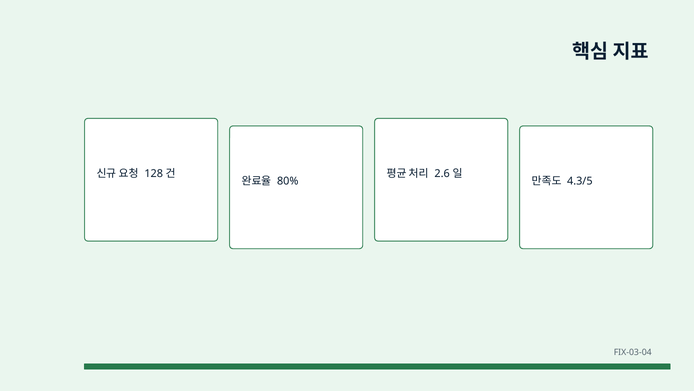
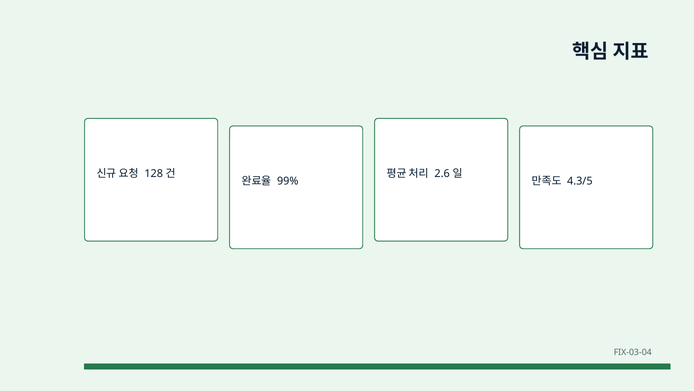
80%: 80% -> 99%
